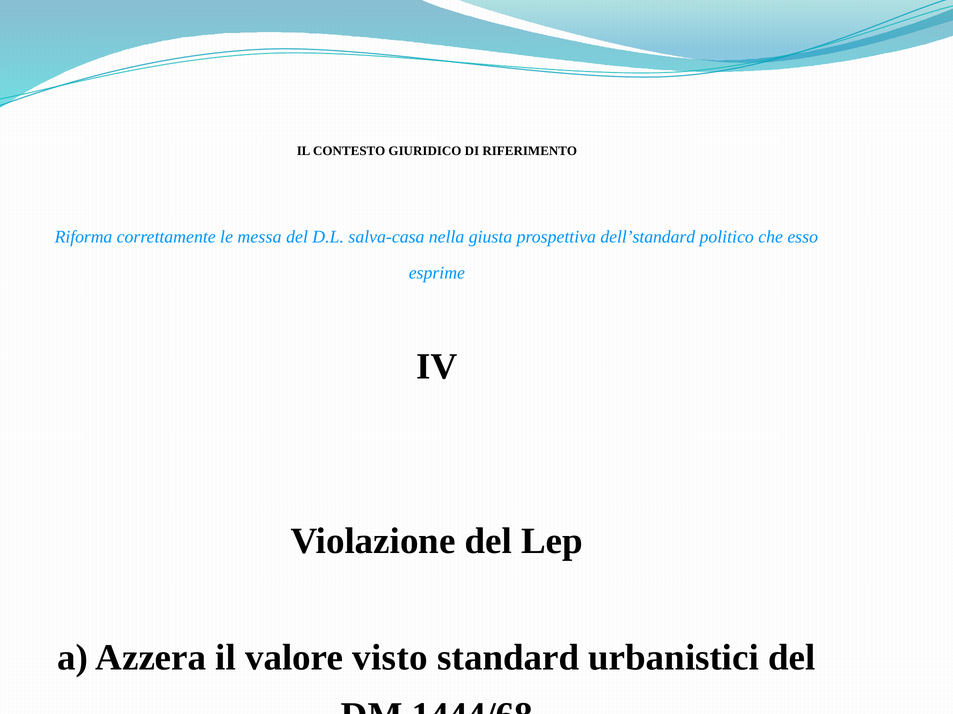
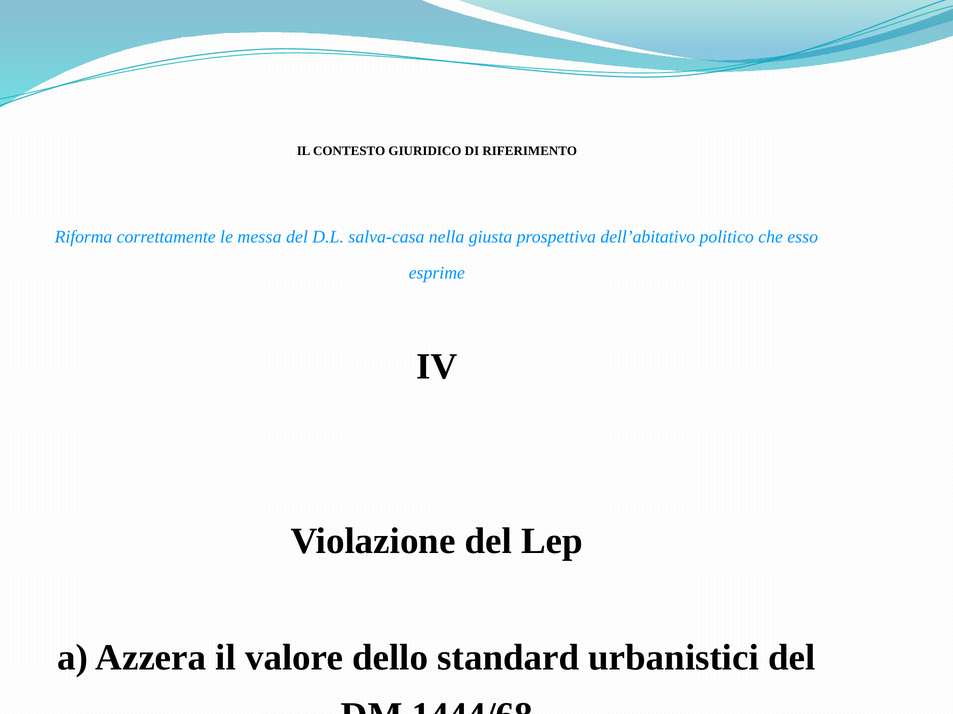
dell’standard: dell’standard -> dell’abitativo
visto: visto -> dello
